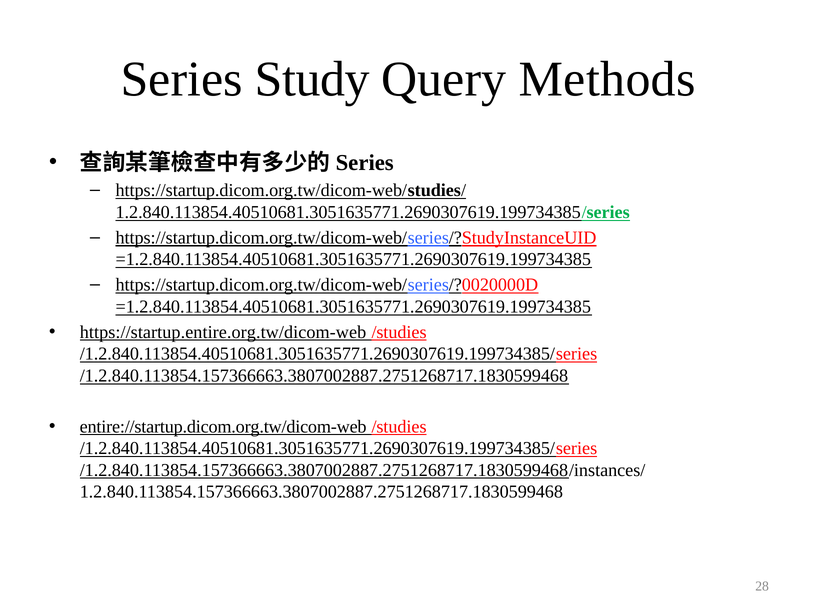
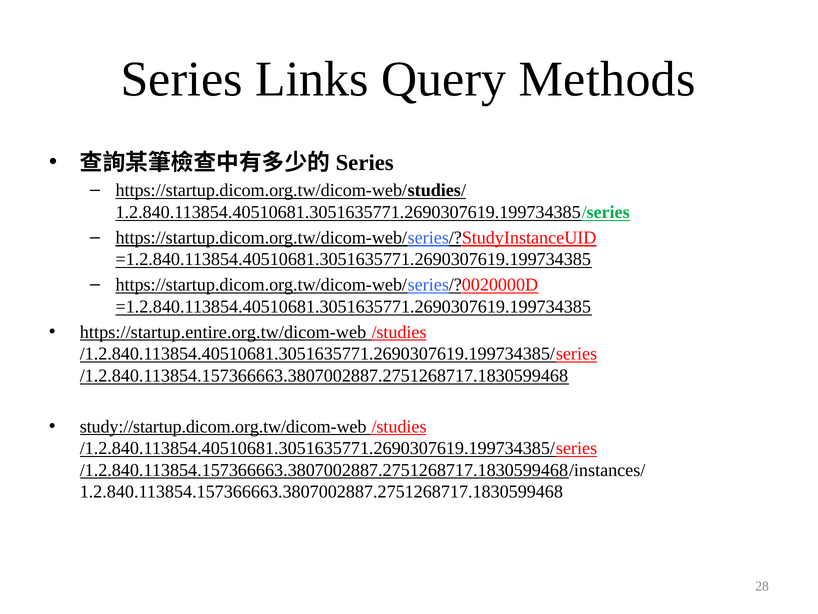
Study: Study -> Links
entire://startup.dicom.org.tw/dicom-web: entire://startup.dicom.org.tw/dicom-web -> study://startup.dicom.org.tw/dicom-web
